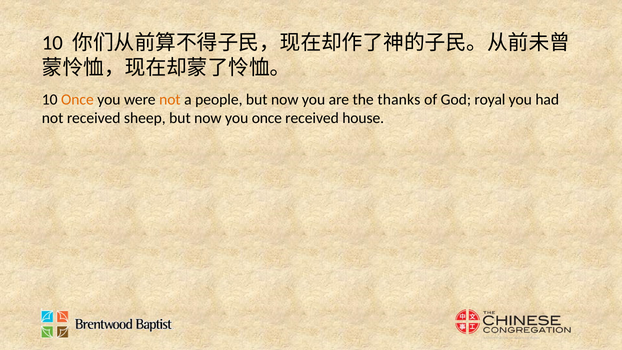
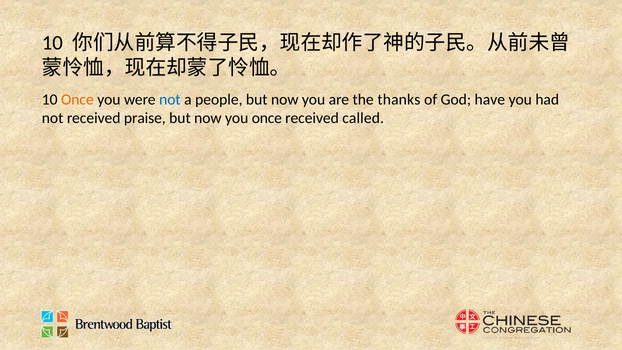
not at (170, 100) colour: orange -> blue
royal: royal -> have
sheep: sheep -> praise
house: house -> called
